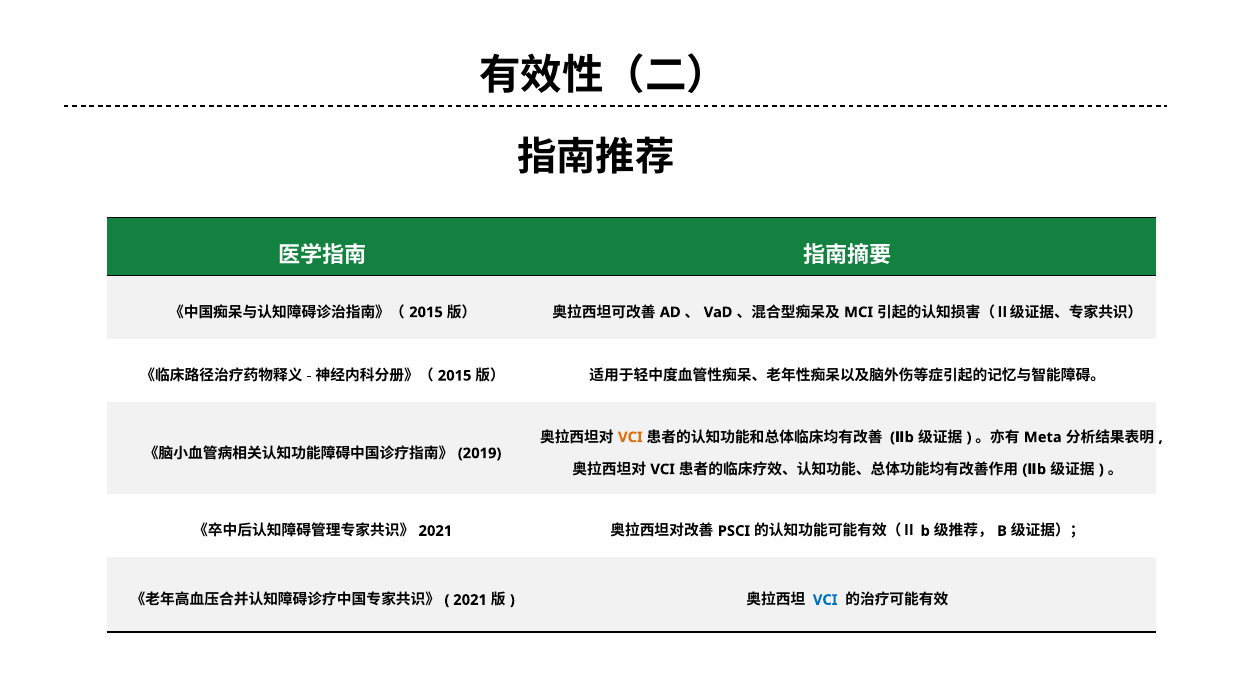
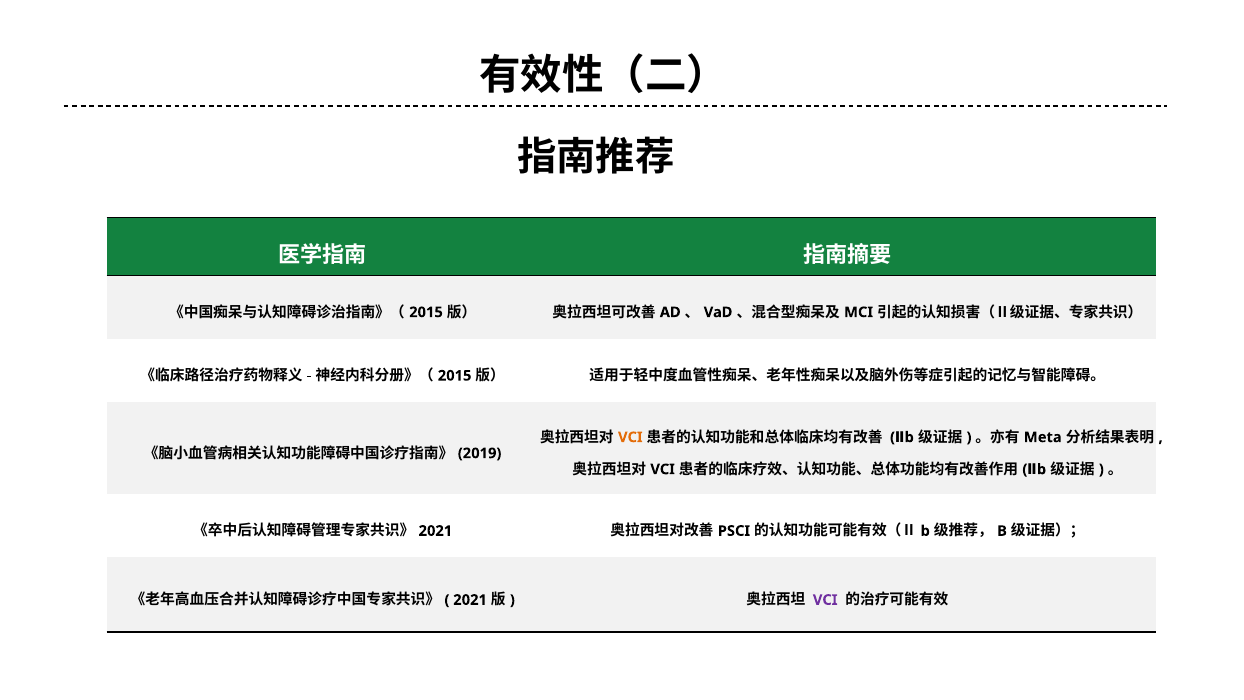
VCI at (825, 600) colour: blue -> purple
